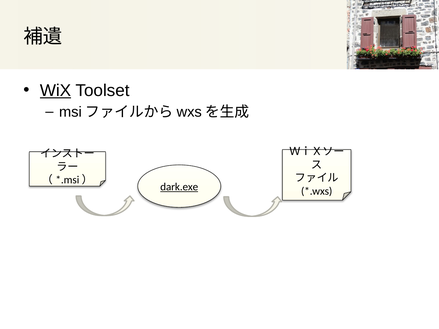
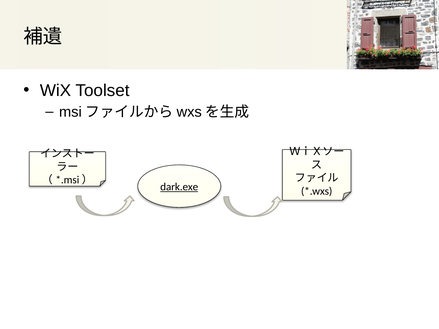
WiX underline: present -> none
